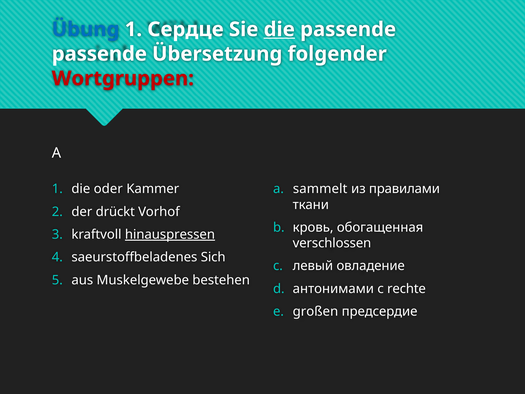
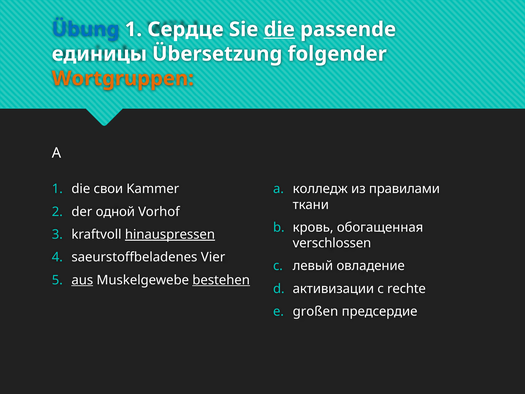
passende at (99, 54): passende -> единицы
Wortgruppen colour: red -> orange
oder: oder -> свои
sammelt: sammelt -> колледж
drückt: drückt -> одной
Sich: Sich -> Vier
aus underline: none -> present
bestehen underline: none -> present
антонимами: антонимами -> активизации
